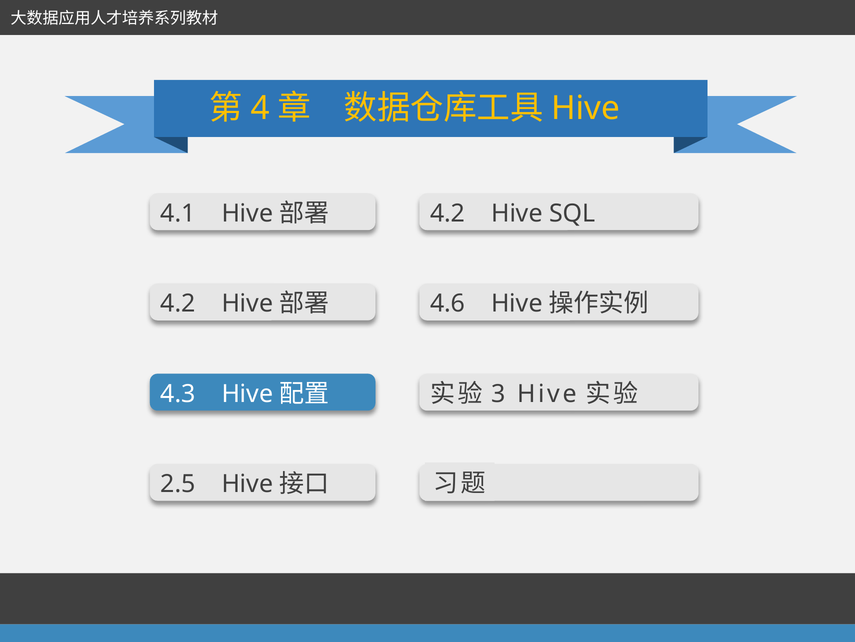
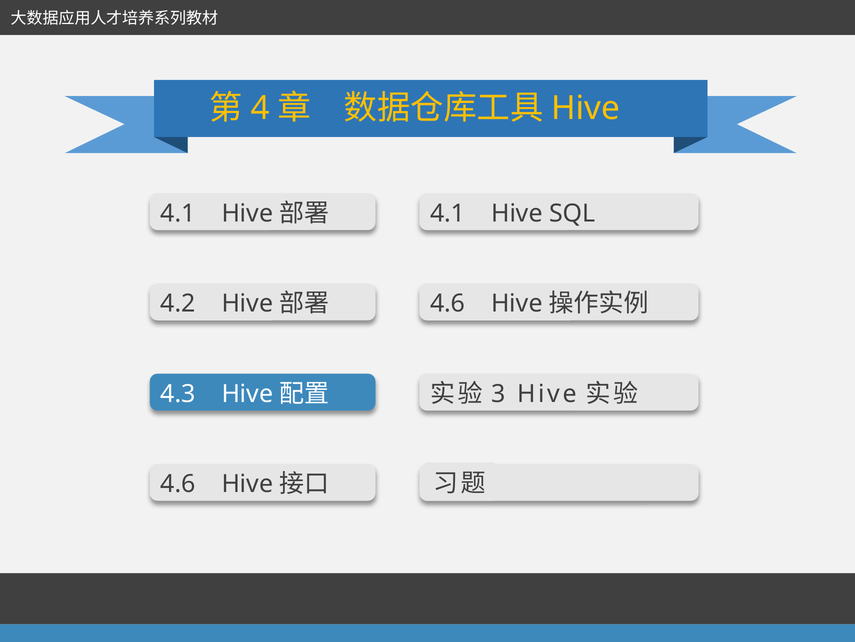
4.2 at (448, 213): 4.2 -> 4.1
2.5 at (178, 483): 2.5 -> 4.6
